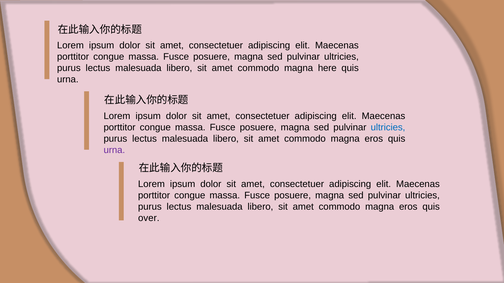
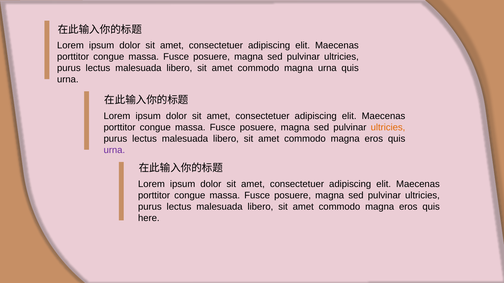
magna here: here -> urna
ultricies at (388, 128) colour: blue -> orange
over: over -> here
